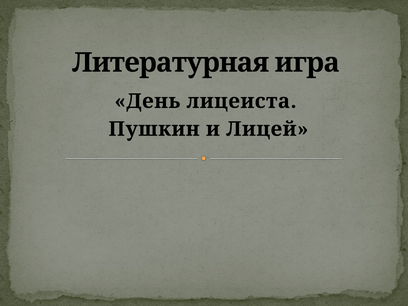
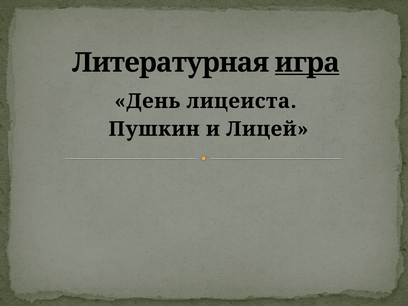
игра underline: none -> present
